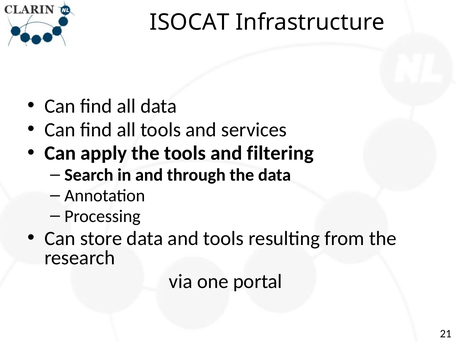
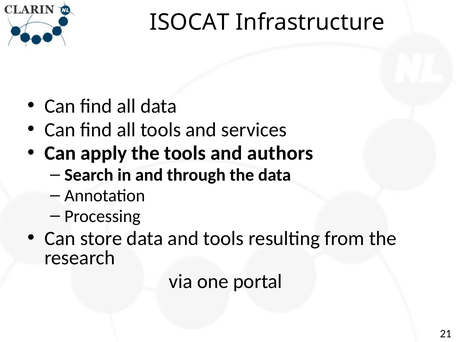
filtering: filtering -> authors
